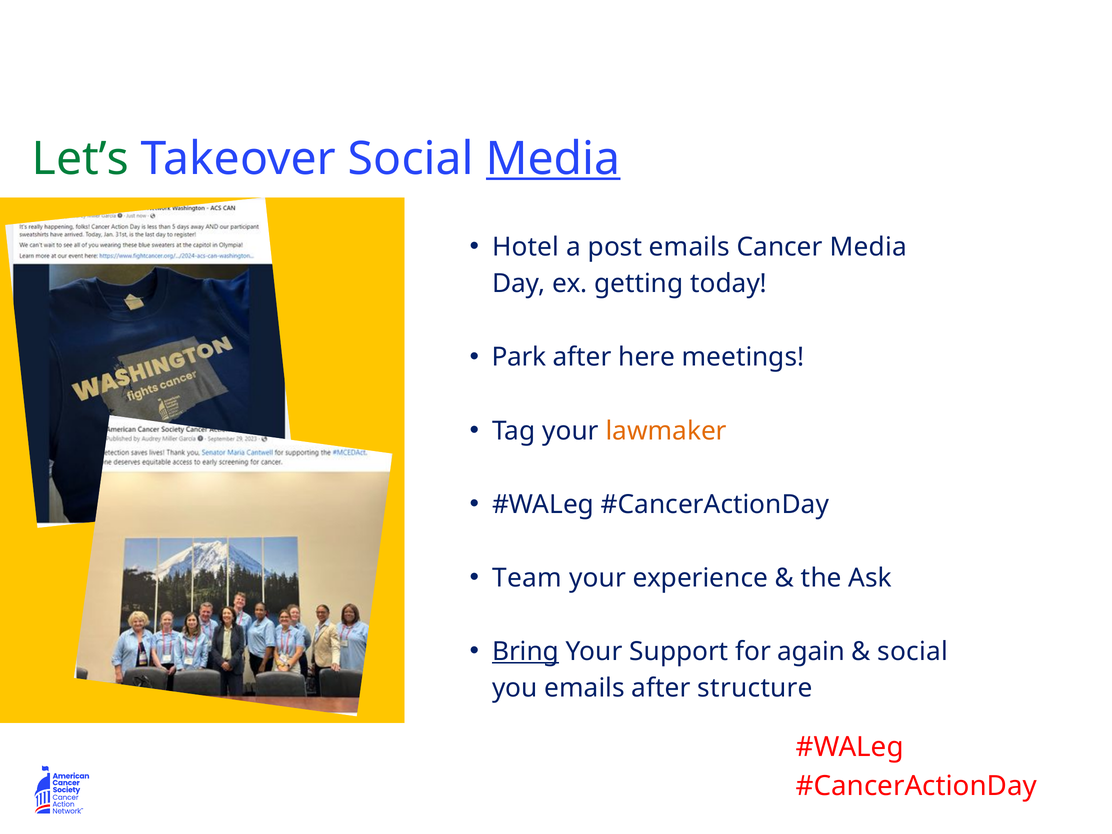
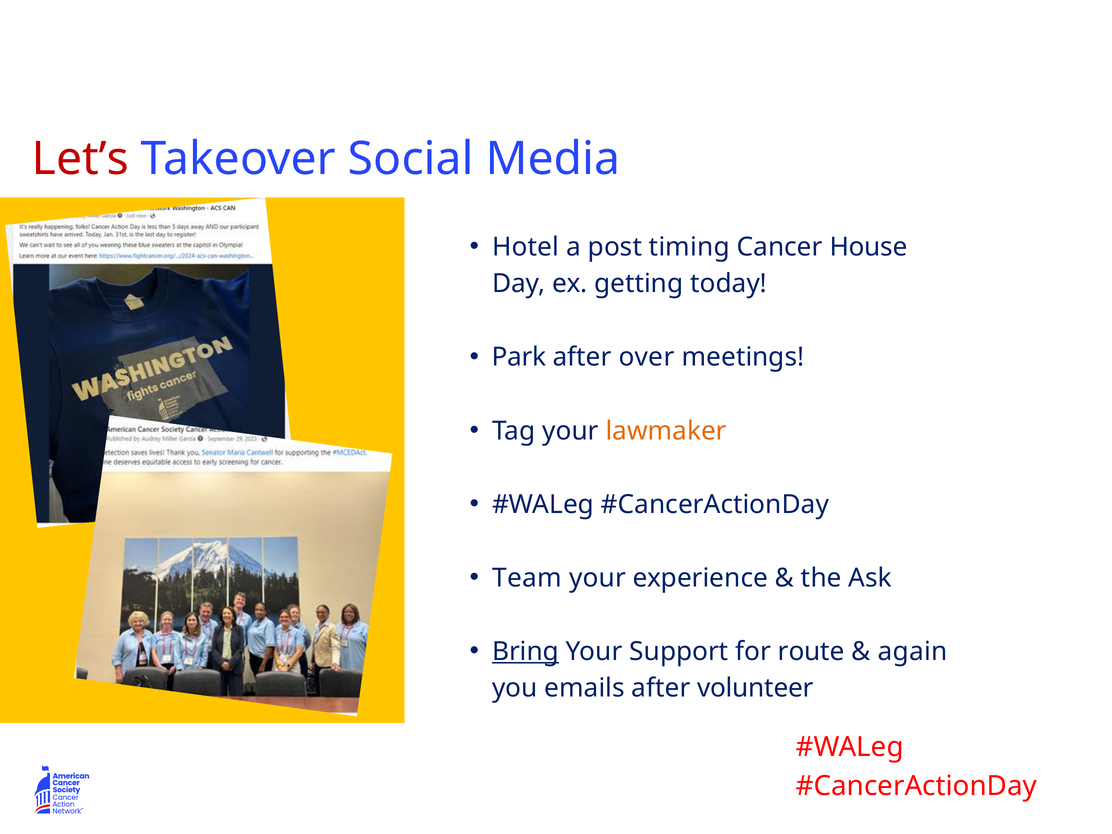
Let’s colour: green -> red
Media at (553, 159) underline: present -> none
post emails: emails -> timing
Cancer Media: Media -> House
here: here -> over
again: again -> route
social at (913, 651): social -> again
structure: structure -> volunteer
